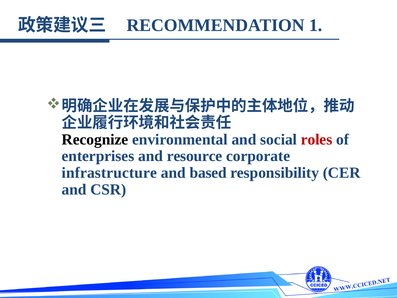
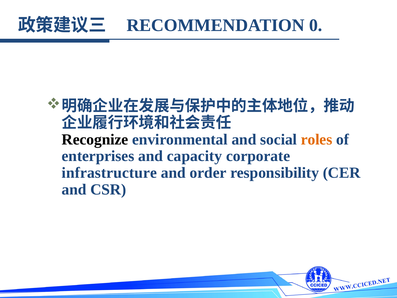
1: 1 -> 0
roles colour: red -> orange
resource: resource -> capacity
based: based -> order
